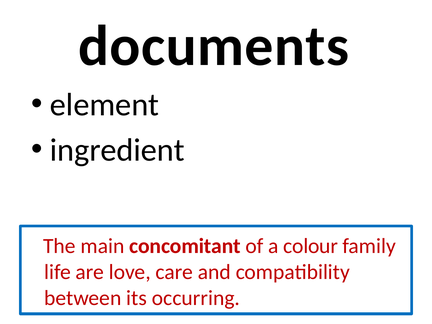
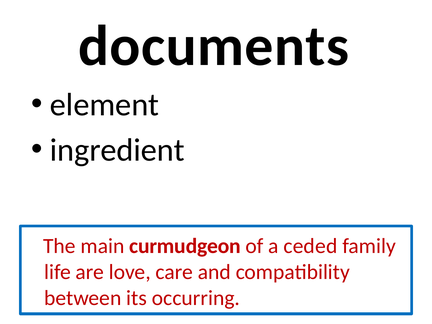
concomitant: concomitant -> curmudgeon
colour: colour -> ceded
